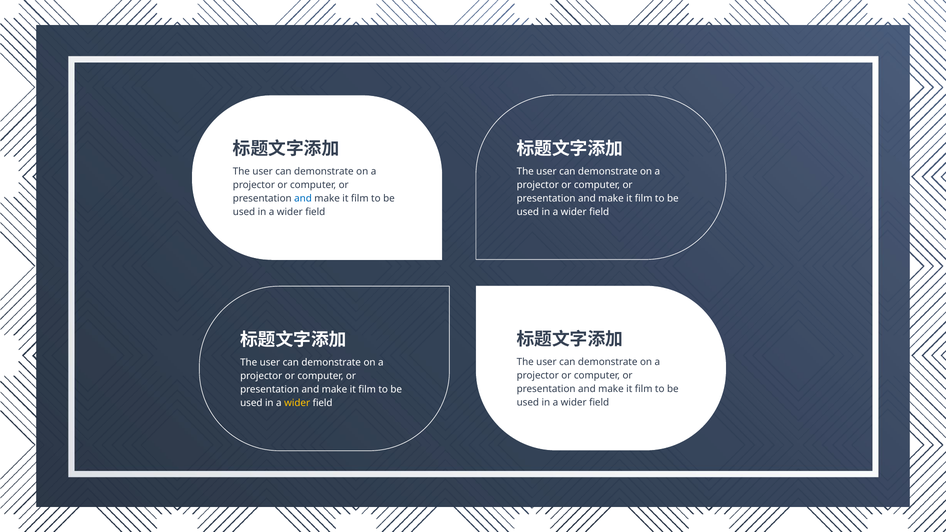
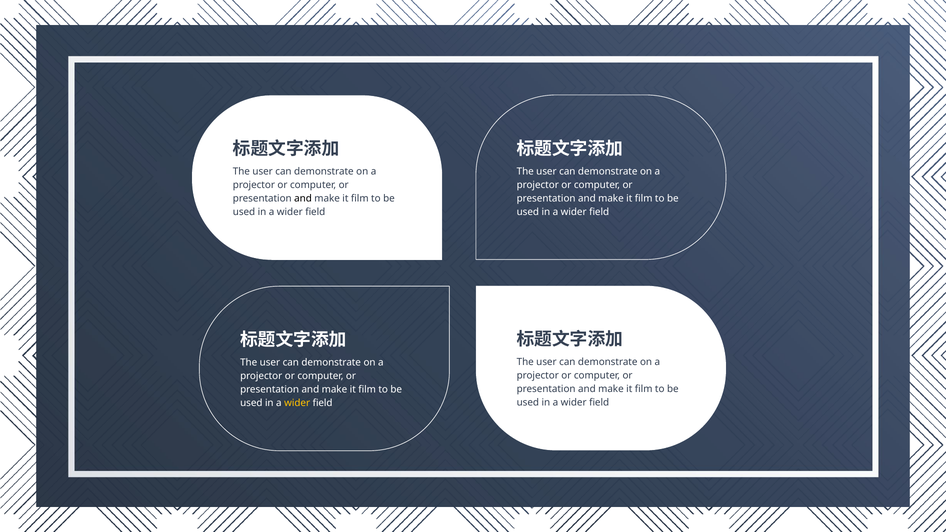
and at (303, 199) colour: blue -> black
